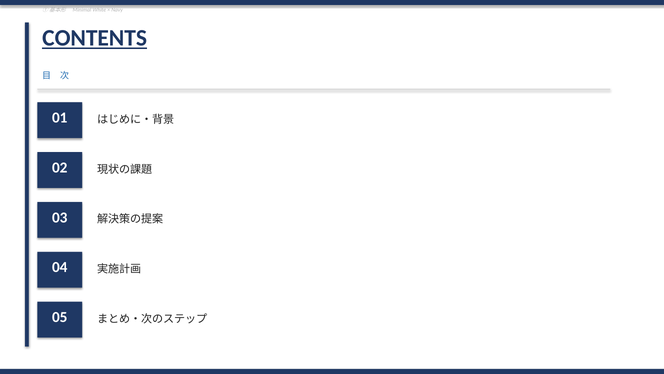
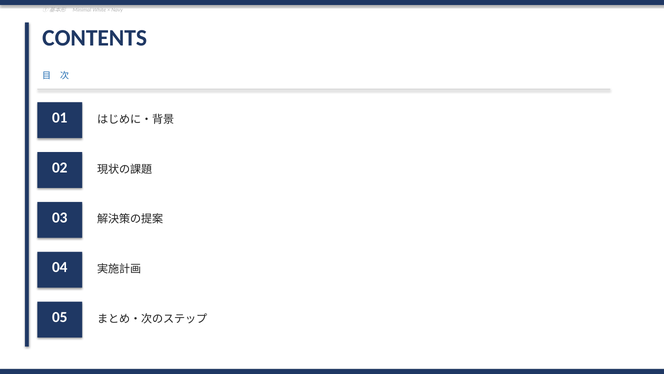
CONTENTS underline: present -> none
